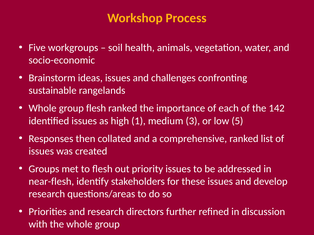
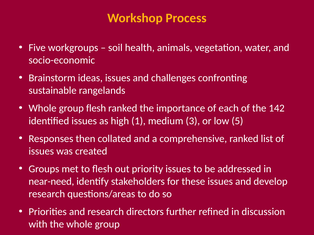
near-flesh: near-flesh -> near-need
